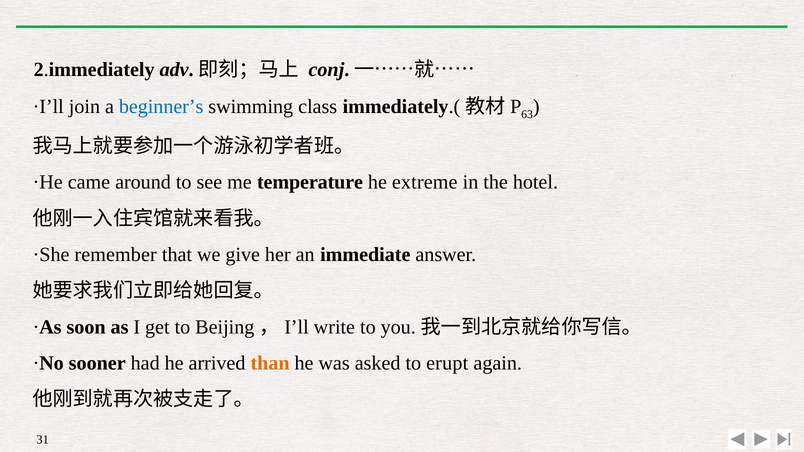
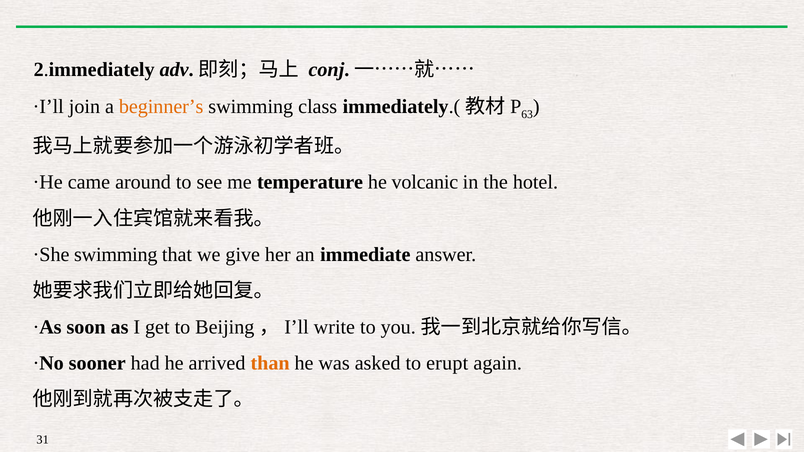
beginner’s colour: blue -> orange
extreme: extreme -> volcanic
·She remember: remember -> swimming
